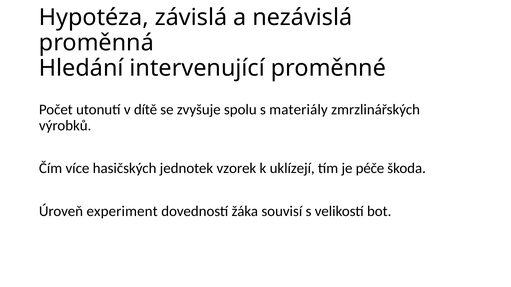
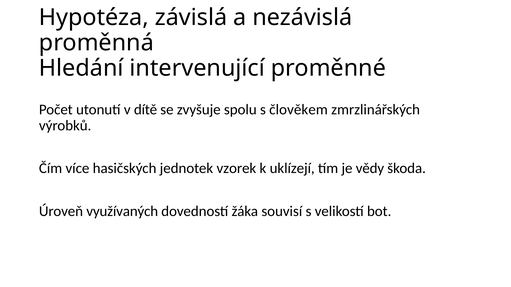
materiály: materiály -> člověkem
péče: péče -> vědy
experiment: experiment -> využívaných
